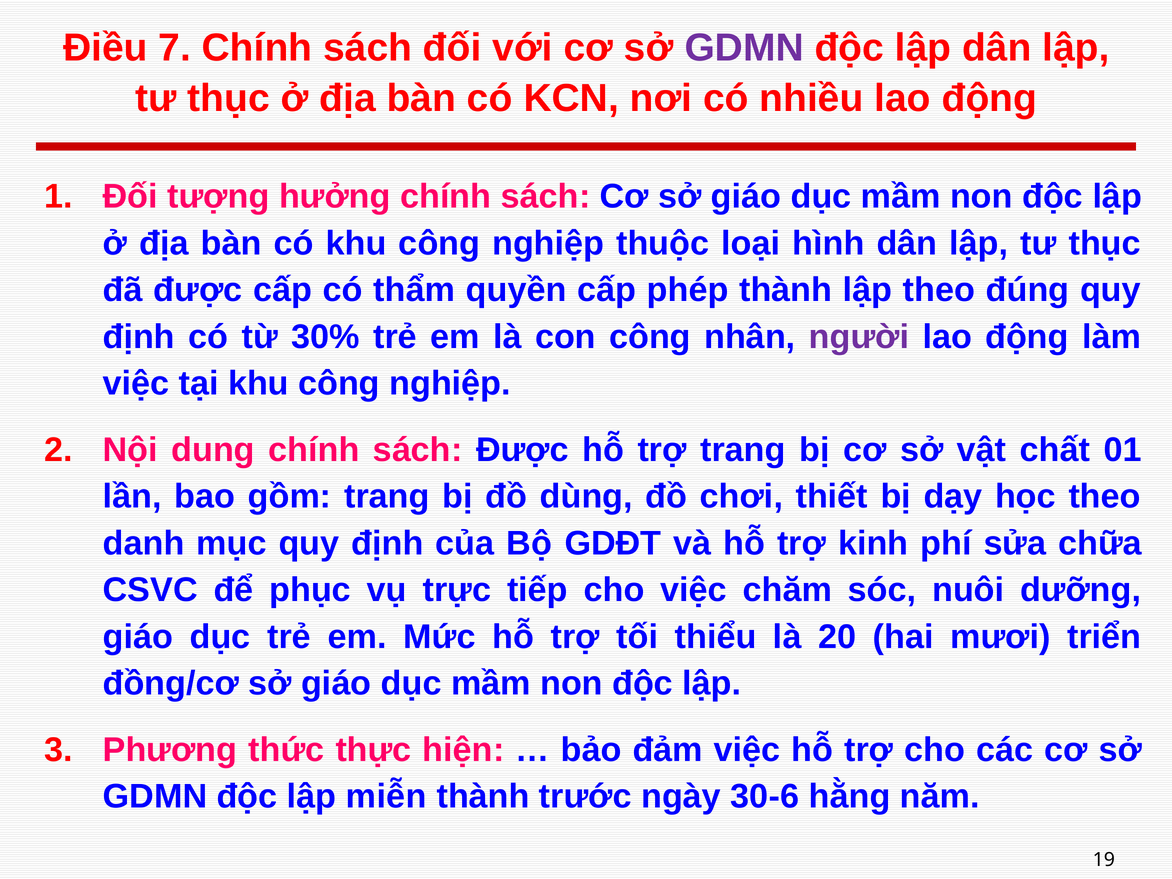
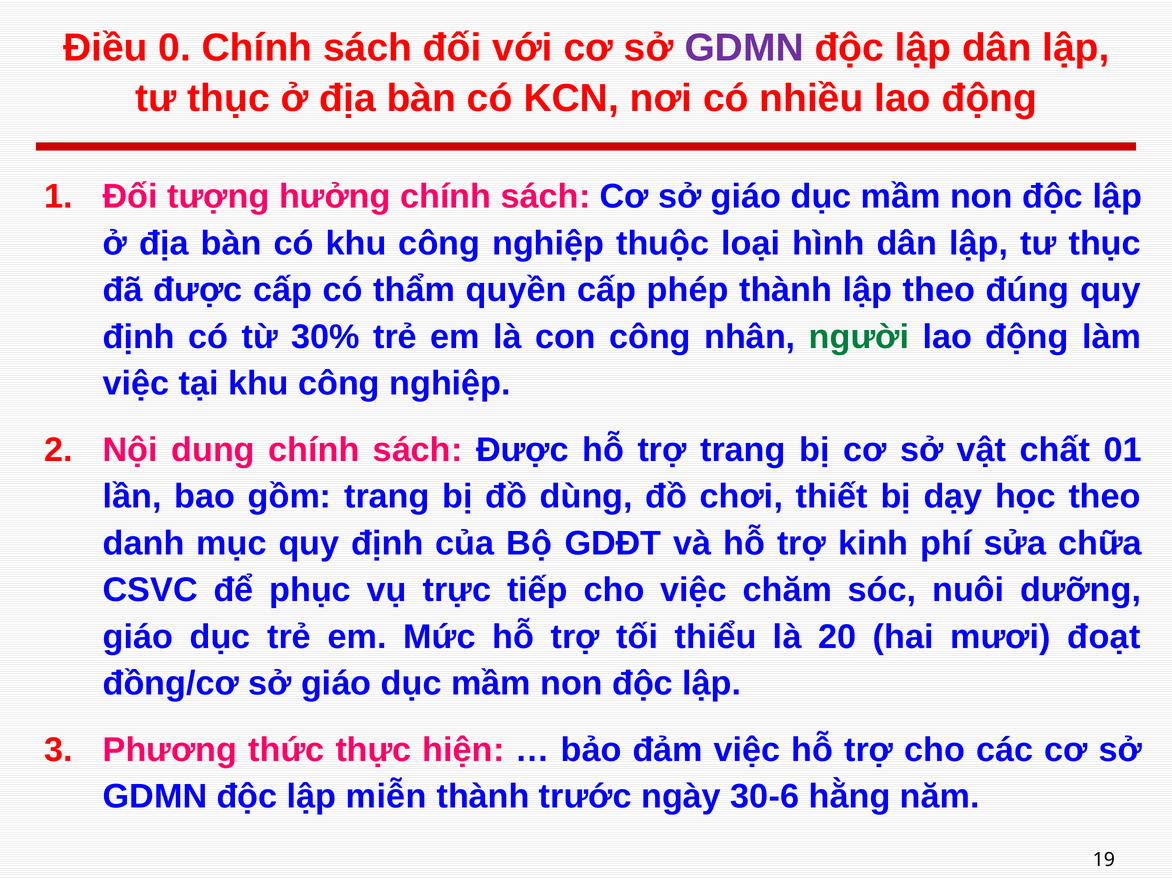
7: 7 -> 0
người colour: purple -> green
triển: triển -> đoạt
